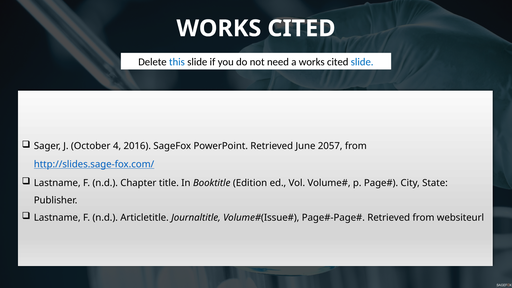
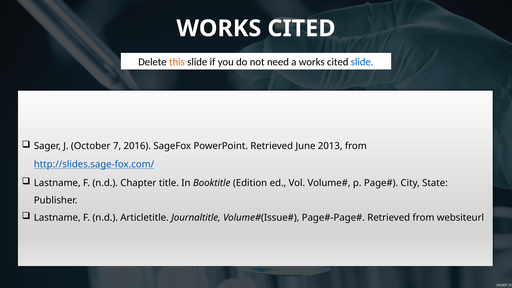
this colour: blue -> orange
4: 4 -> 7
2057: 2057 -> 2013
